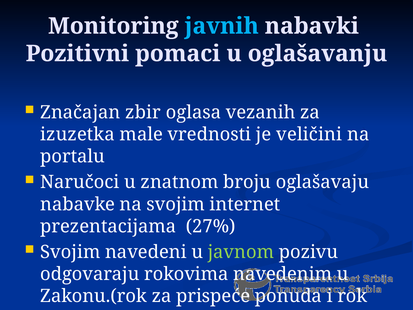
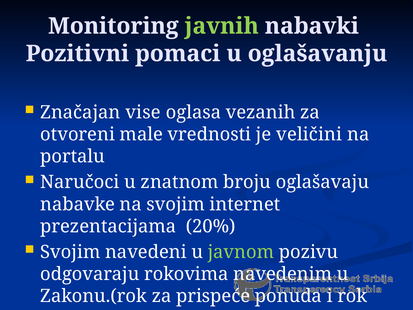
javnih colour: light blue -> light green
zbir: zbir -> vise
izuzetka: izuzetka -> otvoreni
27%: 27% -> 20%
